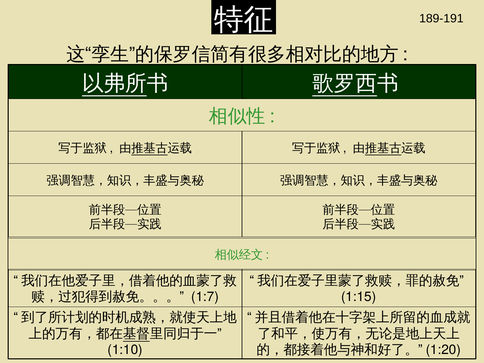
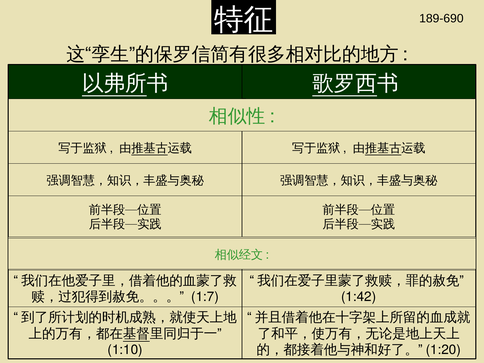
189-191: 189-191 -> 189-690
1:15: 1:15 -> 1:42
